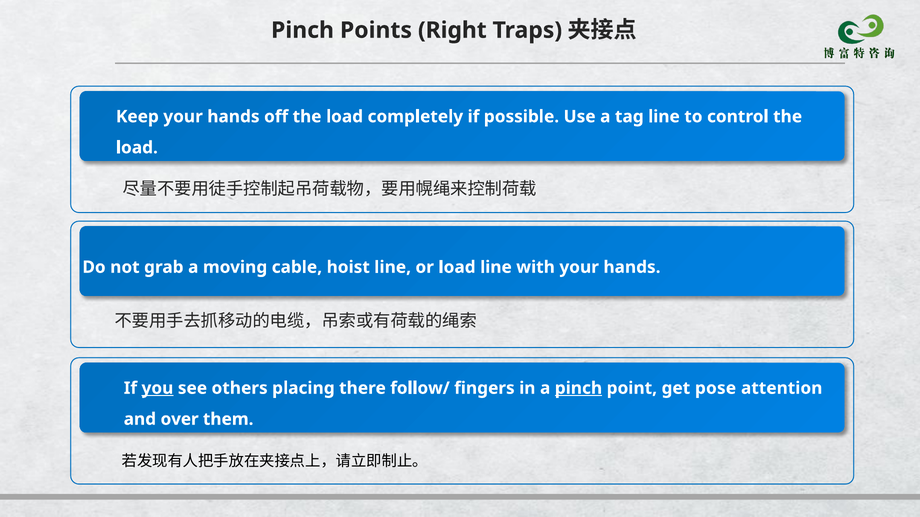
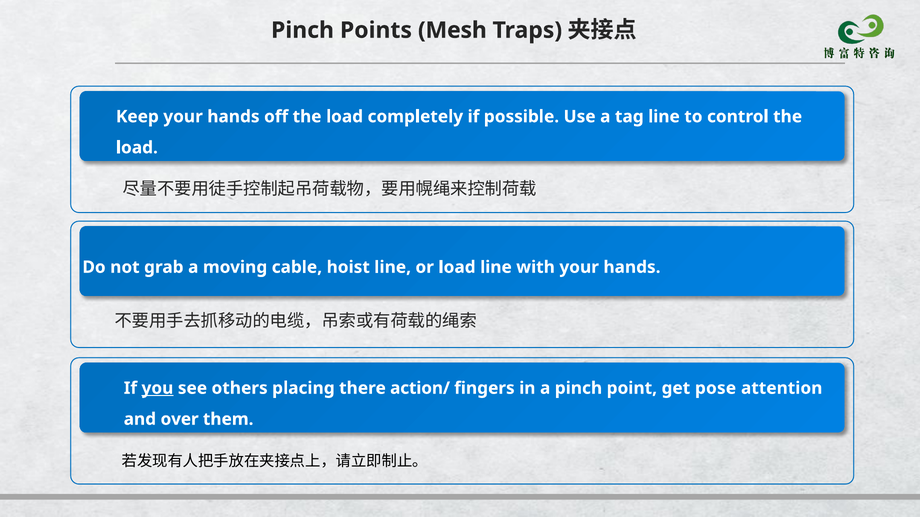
Right: Right -> Mesh
follow/: follow/ -> action/
pinch at (578, 388) underline: present -> none
